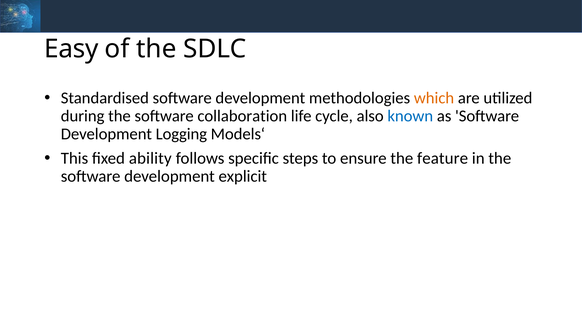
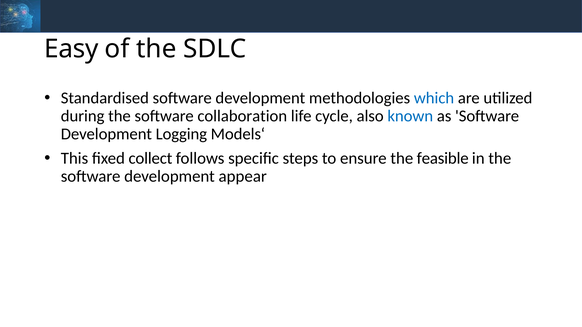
which colour: orange -> blue
ability: ability -> collect
feature: feature -> feasible
explicit: explicit -> appear
